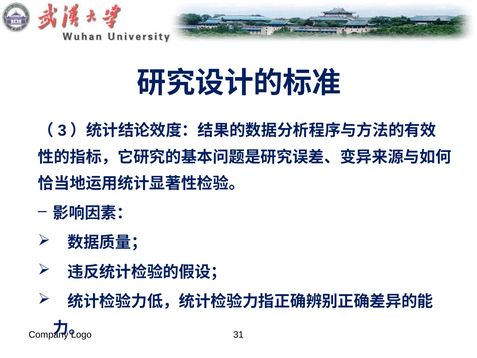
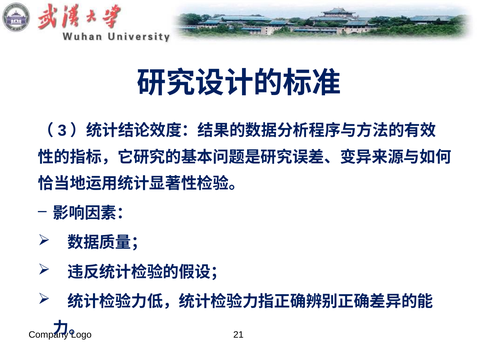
31: 31 -> 21
